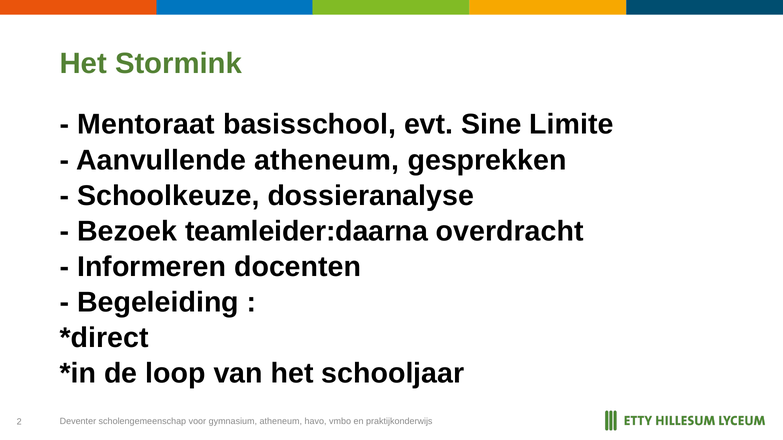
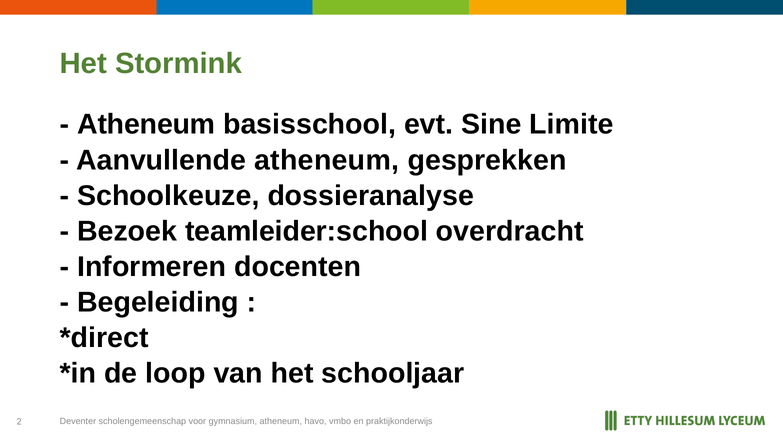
Mentoraat at (146, 125): Mentoraat -> Atheneum
teamleider:daarna: teamleider:daarna -> teamleider:school
